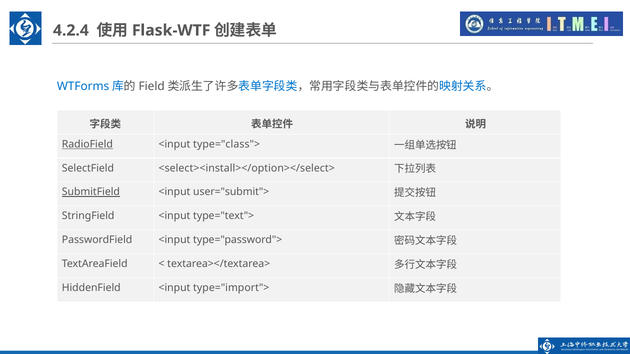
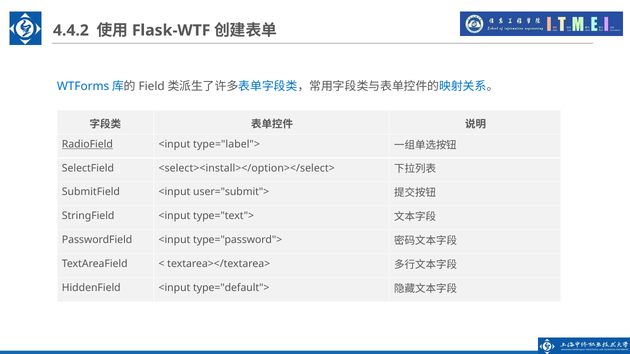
4.2.4: 4.2.4 -> 4.4.2
type="class">: type="class"> -> type="label">
SubmitField underline: present -> none
type="import">: type="import"> -> type="default">
